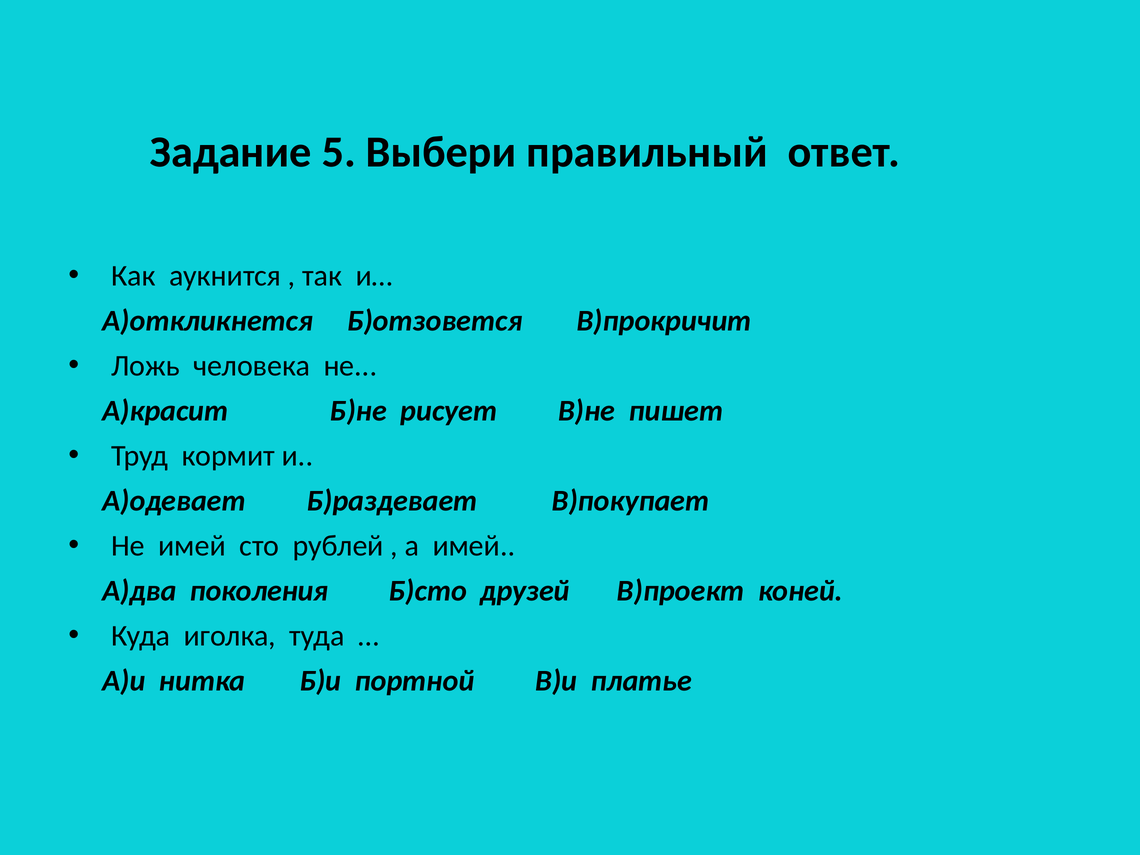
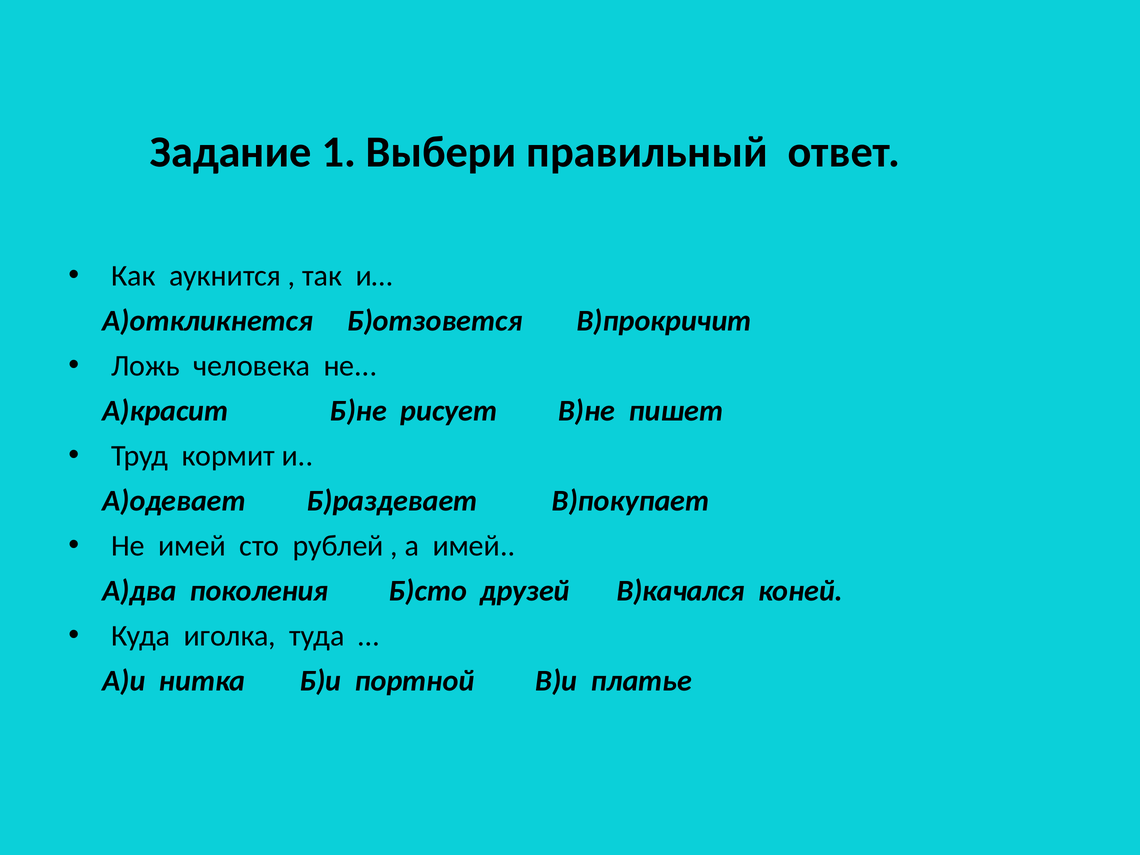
5: 5 -> 1
В)проект: В)проект -> В)качался
